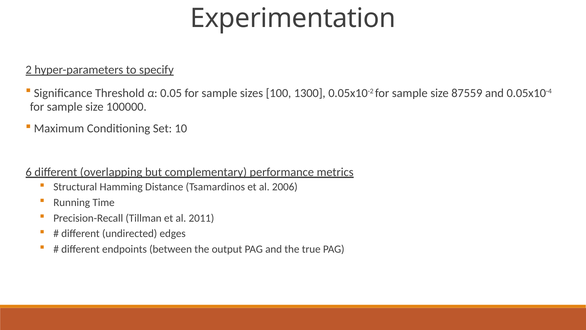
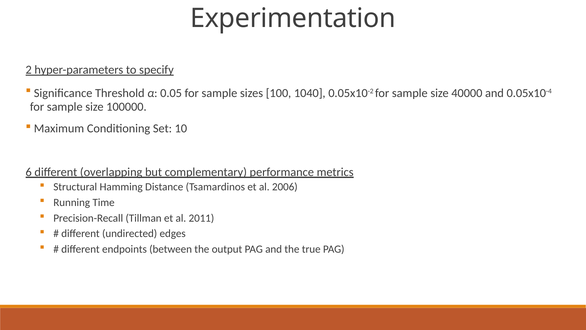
1300: 1300 -> 1040
87559: 87559 -> 40000
